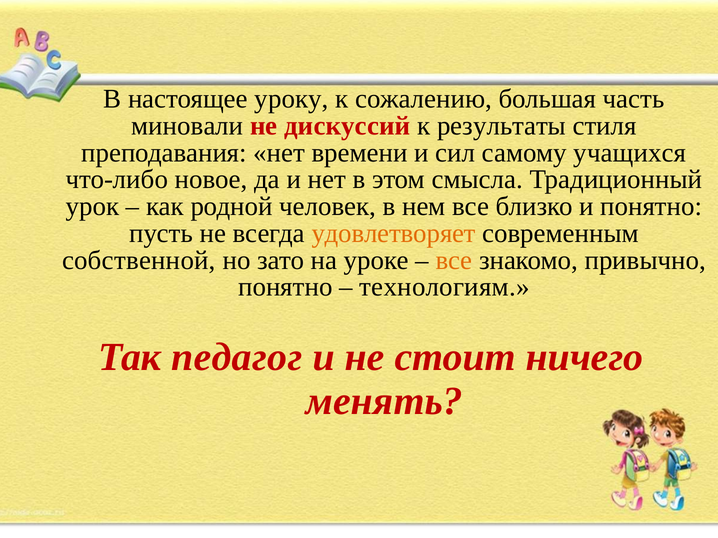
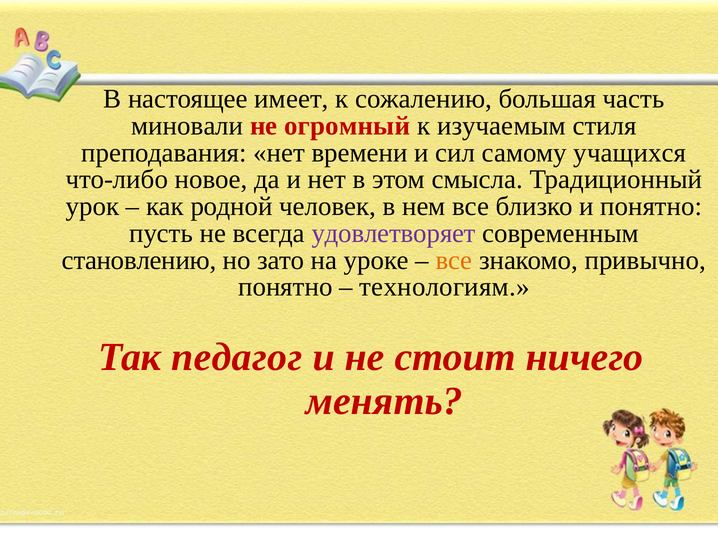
уроку: уроку -> имеет
дискуссий: дискуссий -> огромный
результаты: результаты -> изучаемым
удовлетворяет colour: orange -> purple
собственной: собственной -> становлению
